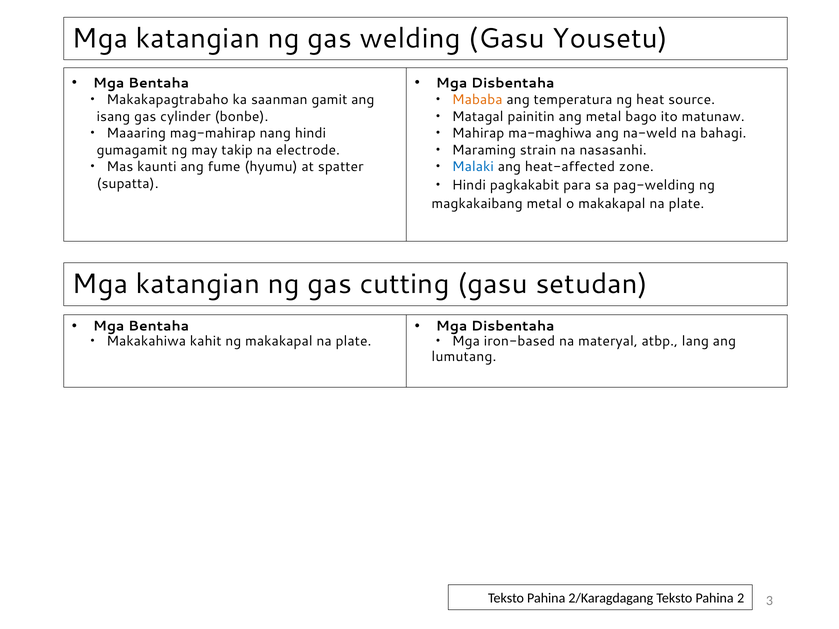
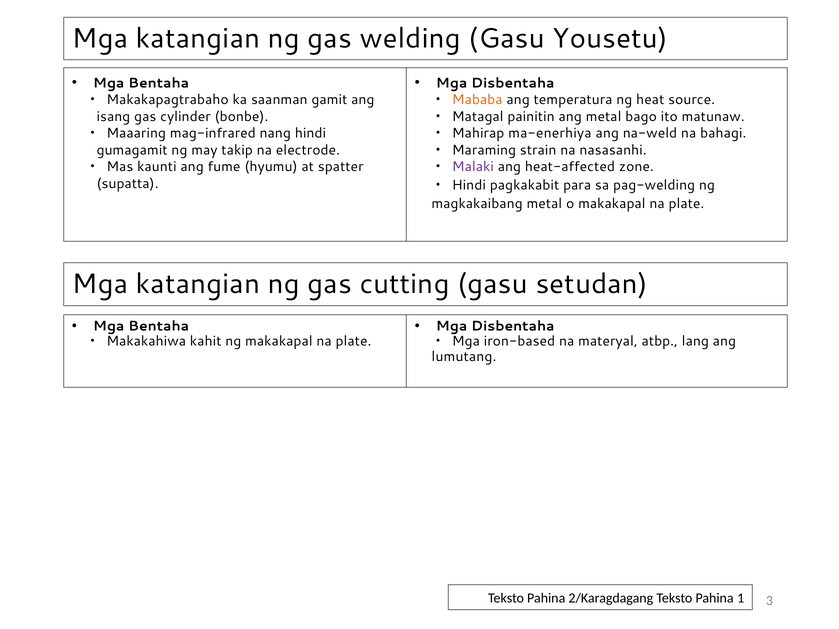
mag-mahirap: mag-mahirap -> mag-infrared
ma-maghiwa: ma-maghiwa -> ma-enerhiya
Malaki colour: blue -> purple
2: 2 -> 1
